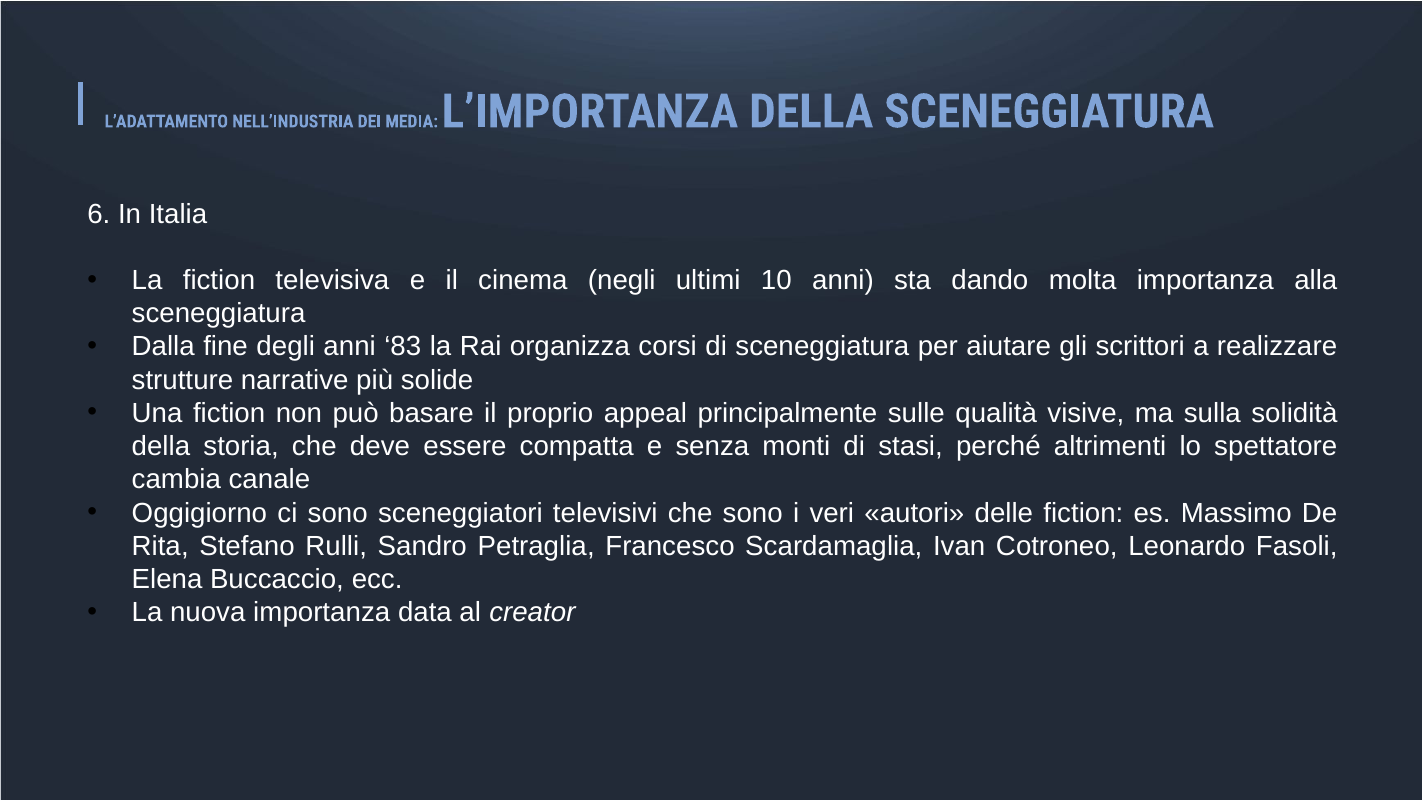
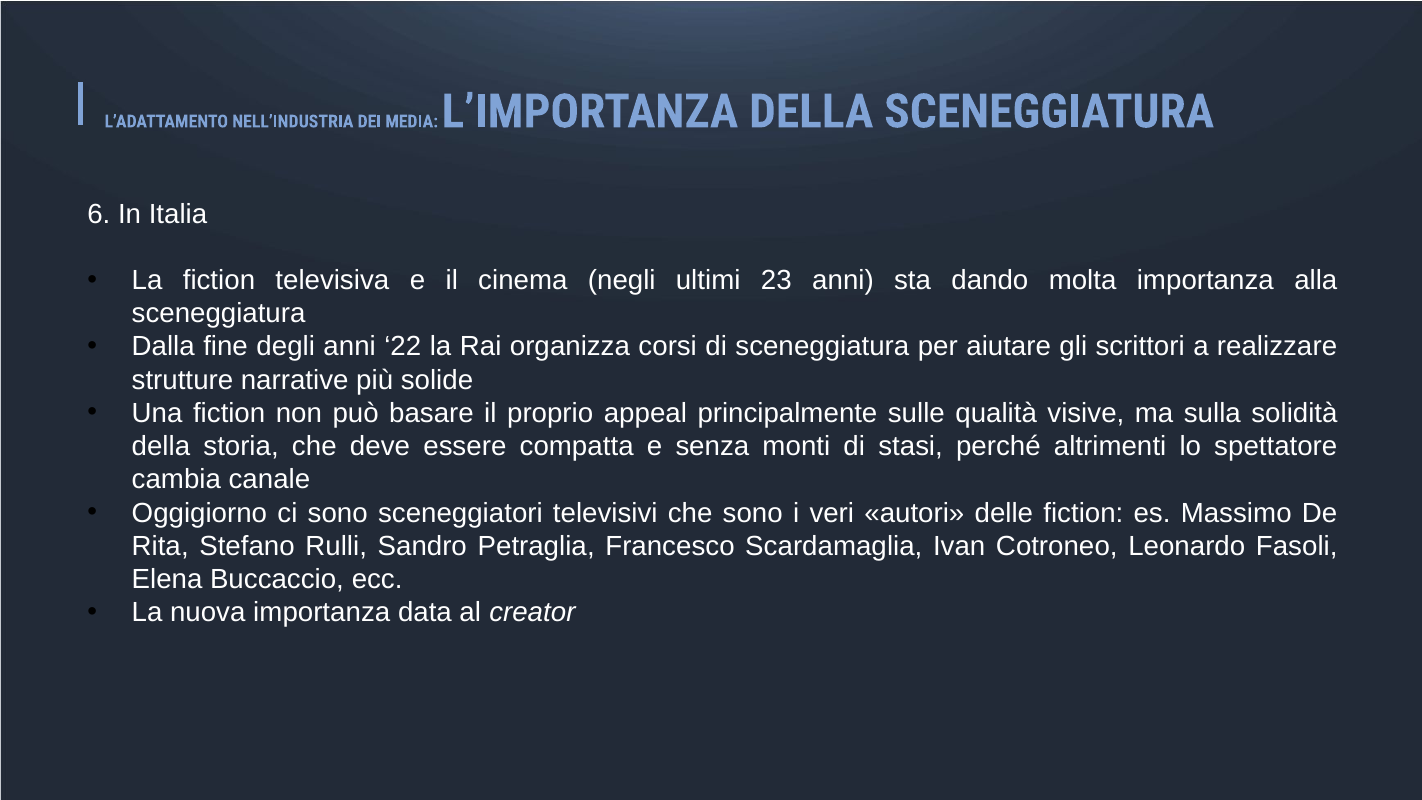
10: 10 -> 23
83: 83 -> 22
